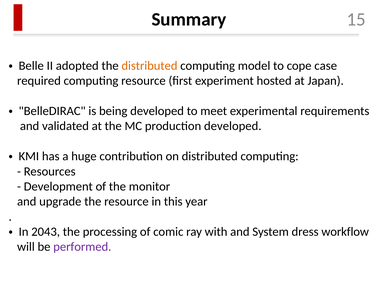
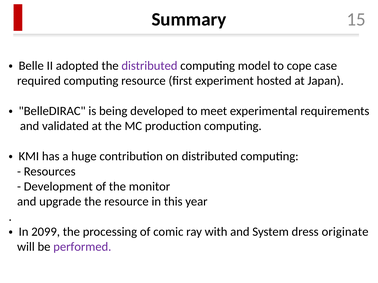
distributed at (149, 66) colour: orange -> purple
production developed: developed -> computing
2043: 2043 -> 2099
workflow: workflow -> originate
